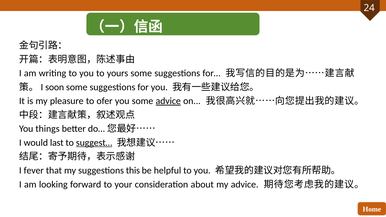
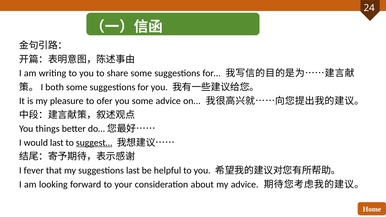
yours: yours -> share
soon: soon -> both
advice at (168, 101) underline: present -> none
suggestions this: this -> last
